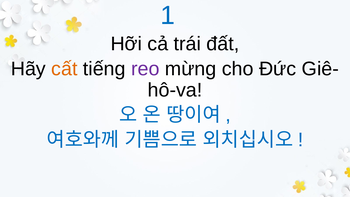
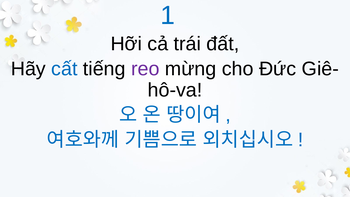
cất colour: orange -> blue
